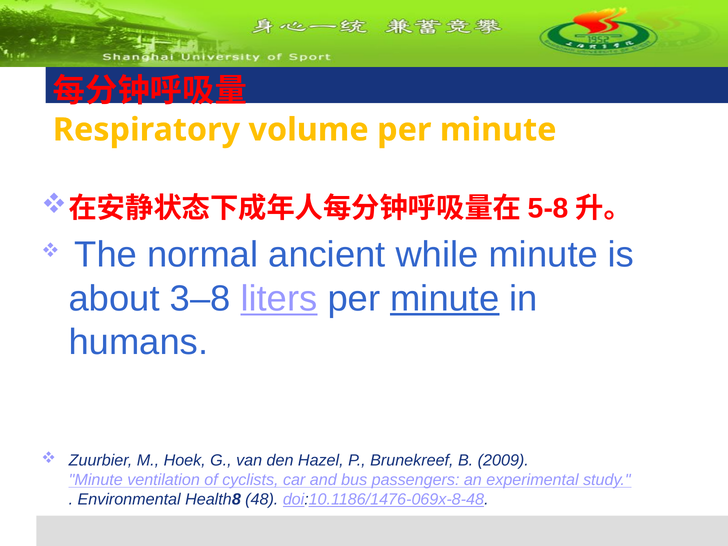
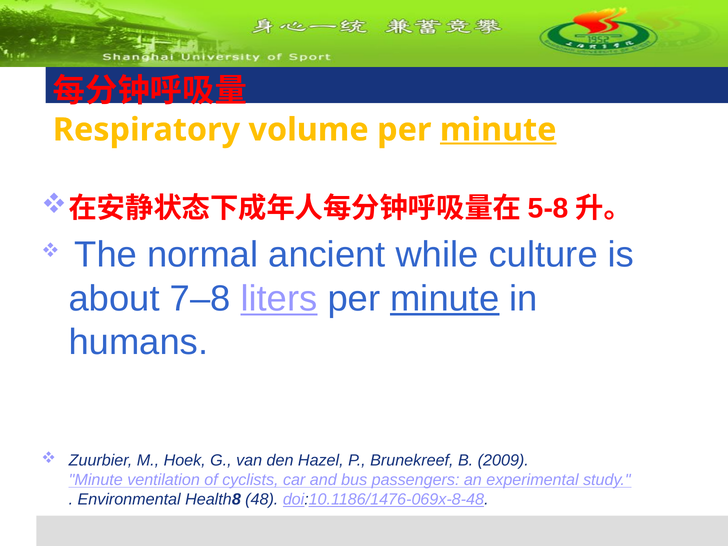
minute at (498, 130) underline: none -> present
while minute: minute -> culture
3–8: 3–8 -> 7–8
